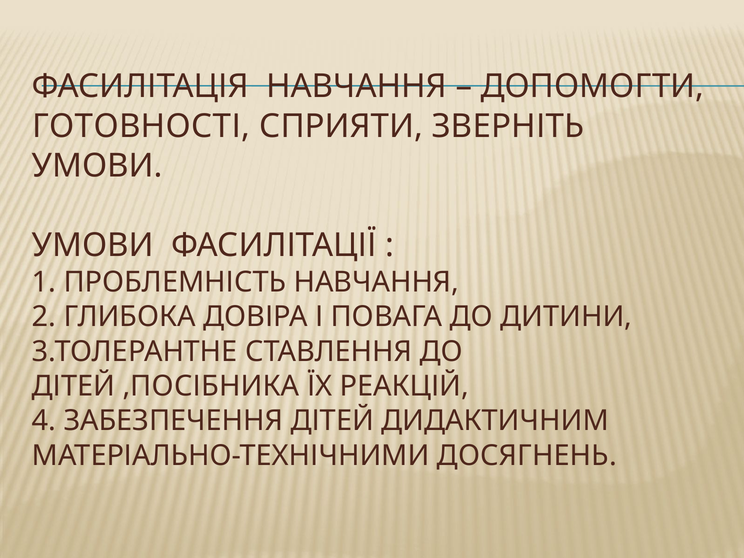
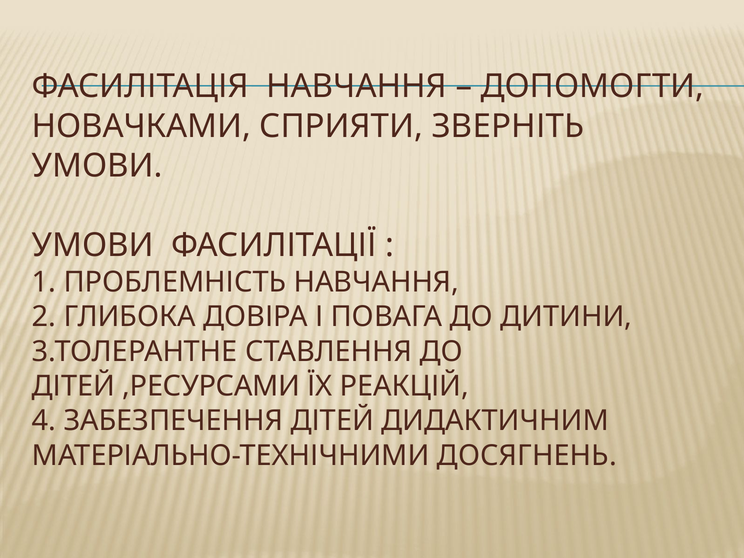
ГОТОВНОСТІ: ГОТОВНОСТІ -> НОВАЧКАМИ
,ПОСІБНИКА: ,ПОСІБНИКА -> ,РЕСУРСАМИ
